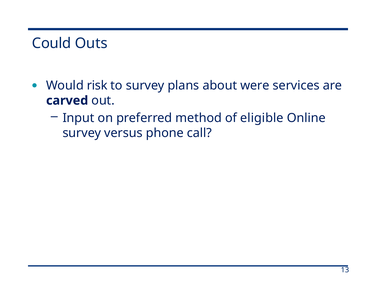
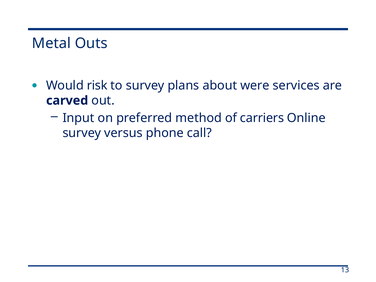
Could: Could -> Metal
eligible: eligible -> carriers
